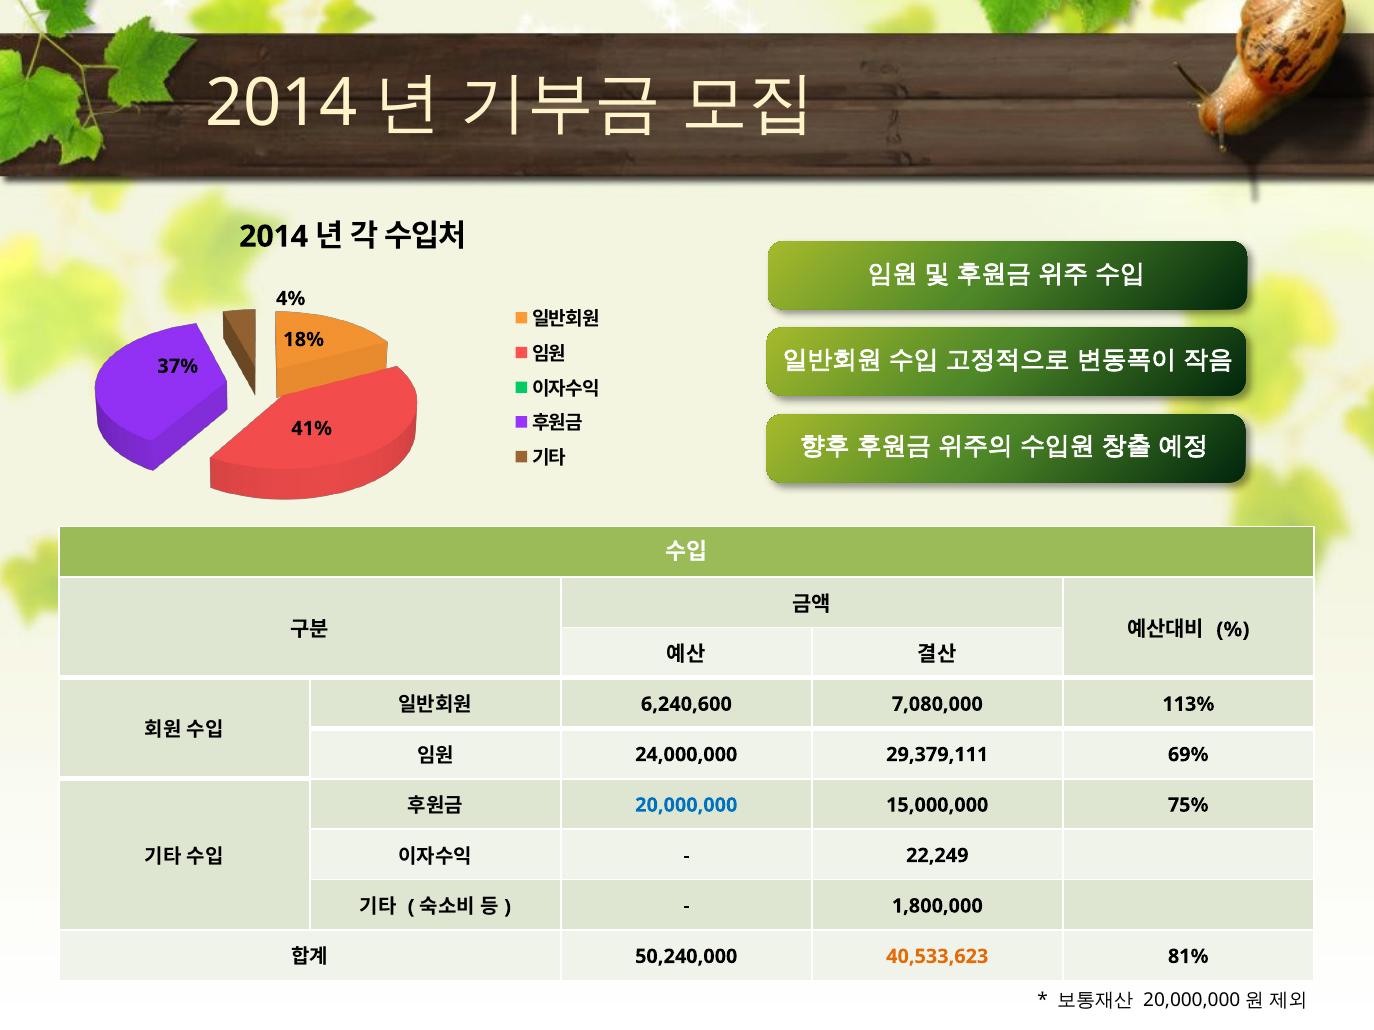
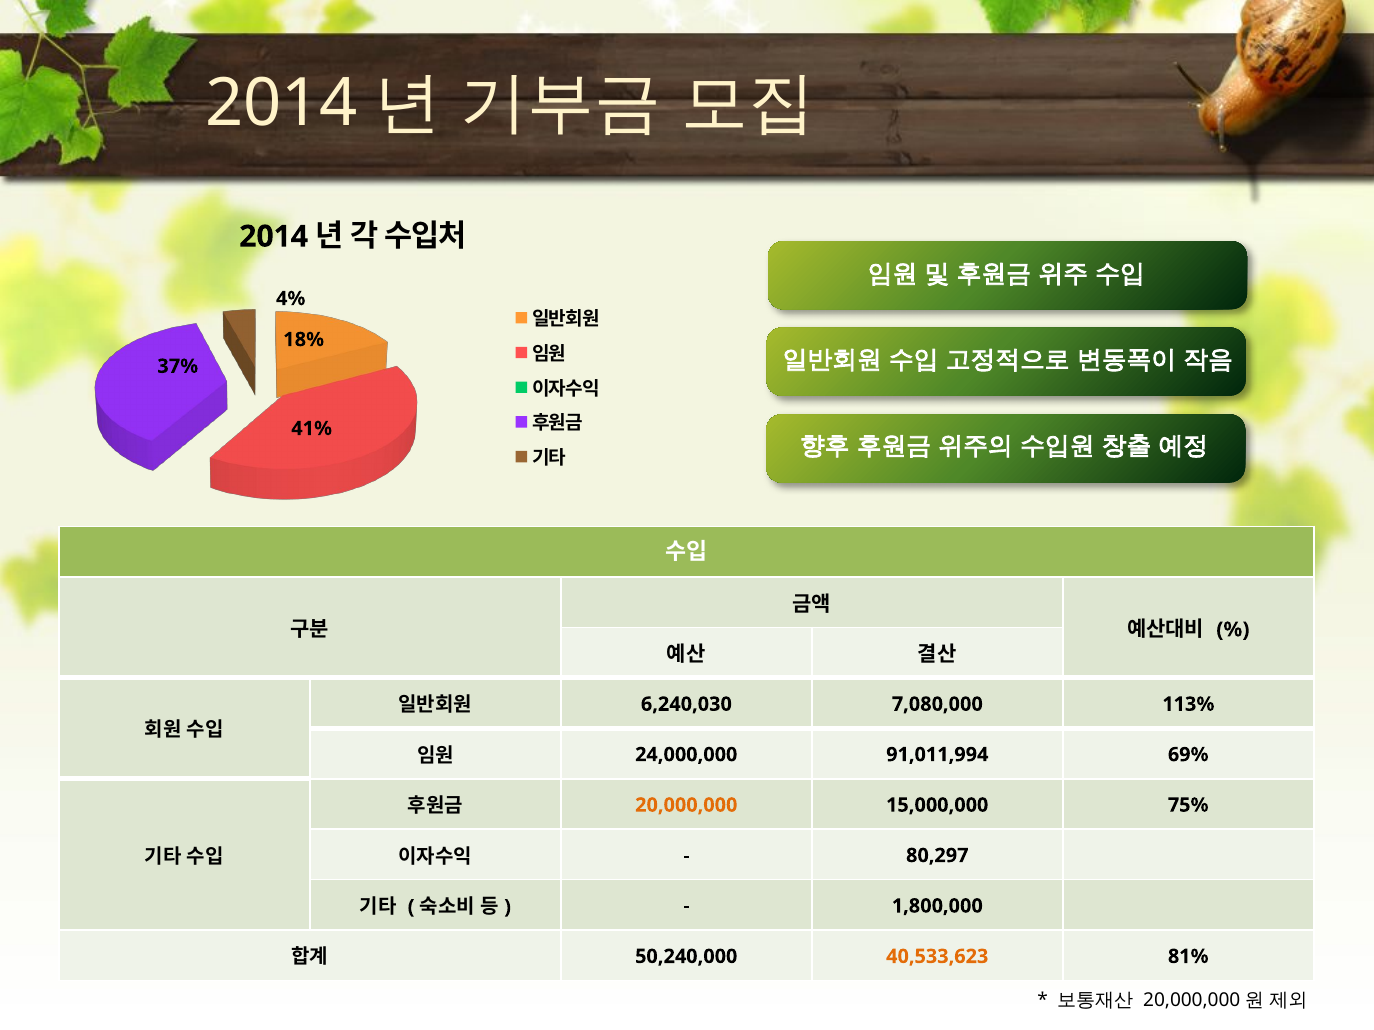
6,240,600: 6,240,600 -> 6,240,030
29,379,111: 29,379,111 -> 91,011,994
20,000,000 colour: blue -> orange
22,249: 22,249 -> 80,297
